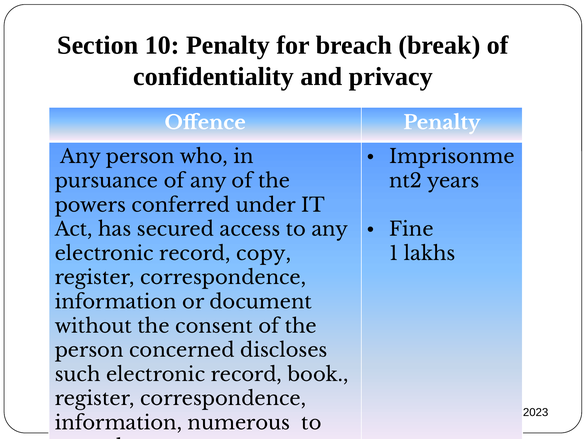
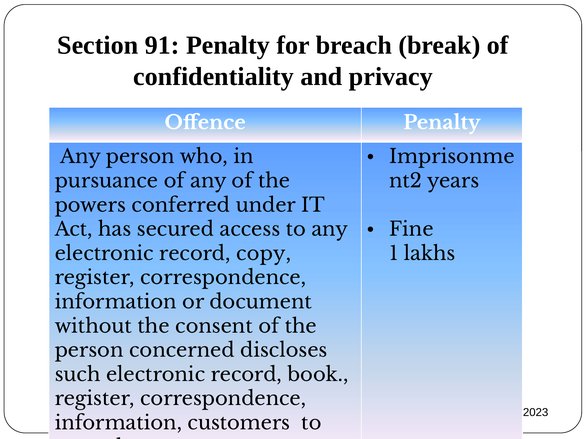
10: 10 -> 91
numerous: numerous -> customers
